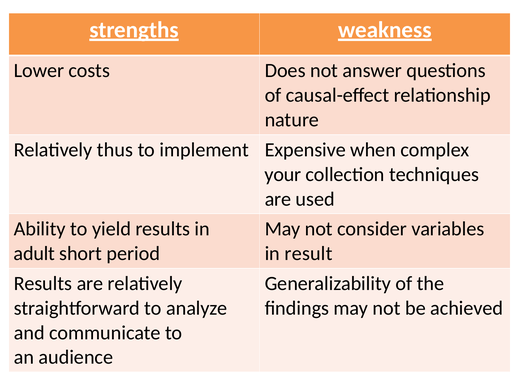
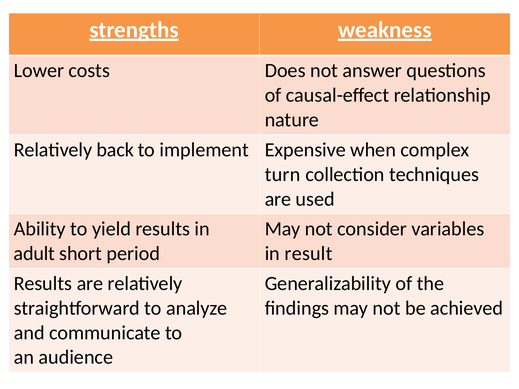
thus: thus -> back
your: your -> turn
